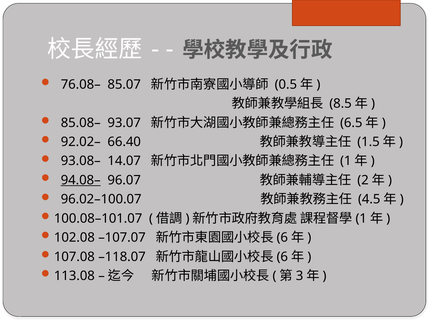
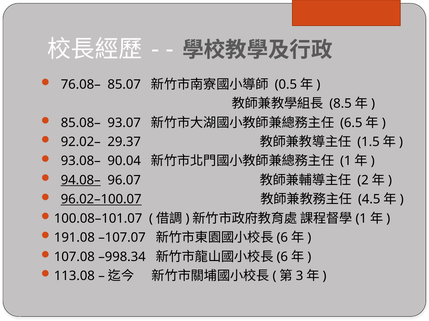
66.40: 66.40 -> 29.37
14.07: 14.07 -> 90.04
96.02–100.07 underline: none -> present
102.08: 102.08 -> 191.08
–118.07: –118.07 -> –998.34
